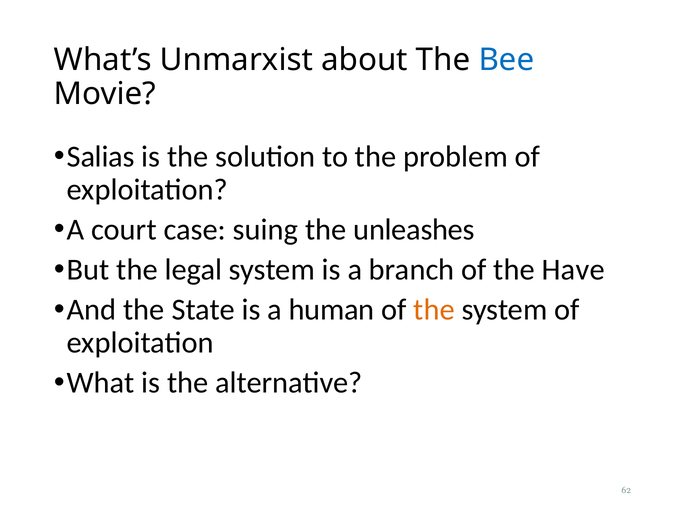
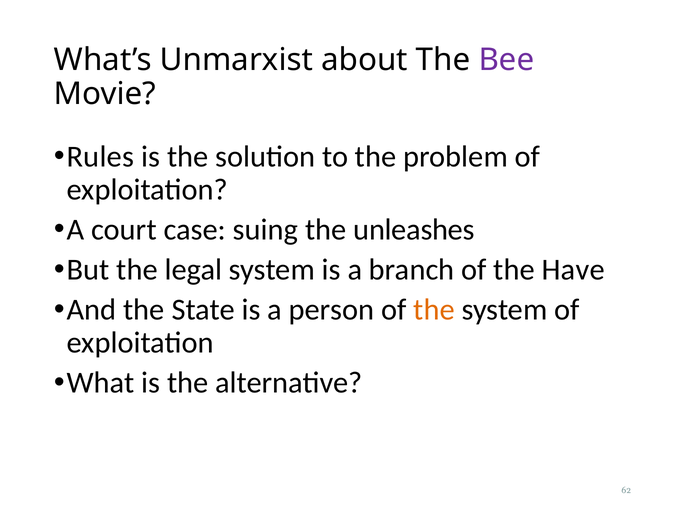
Bee colour: blue -> purple
Salias: Salias -> Rules
human: human -> person
